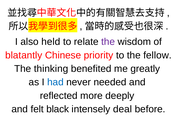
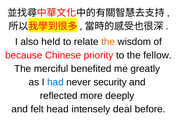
the at (108, 42) colour: purple -> orange
blatantly: blatantly -> because
thinking: thinking -> merciful
needed: needed -> security
black: black -> head
